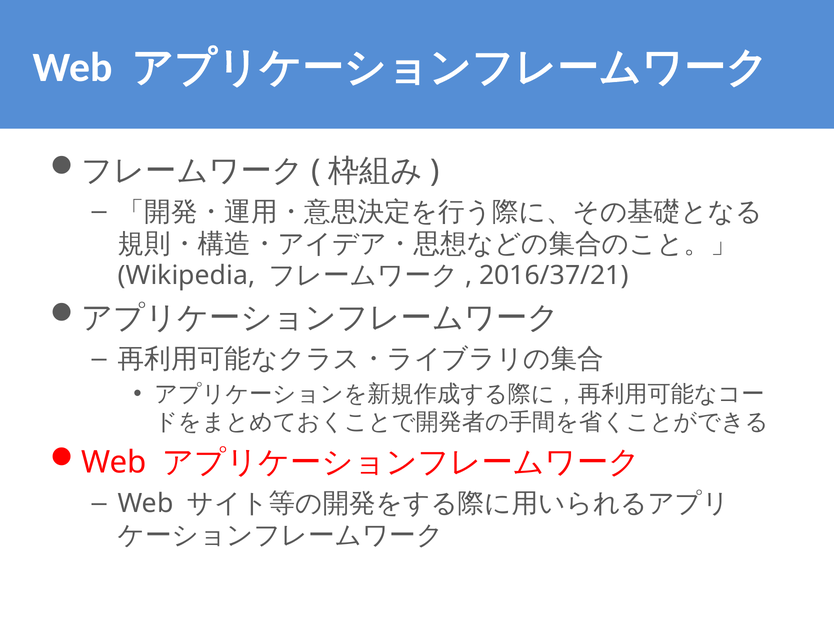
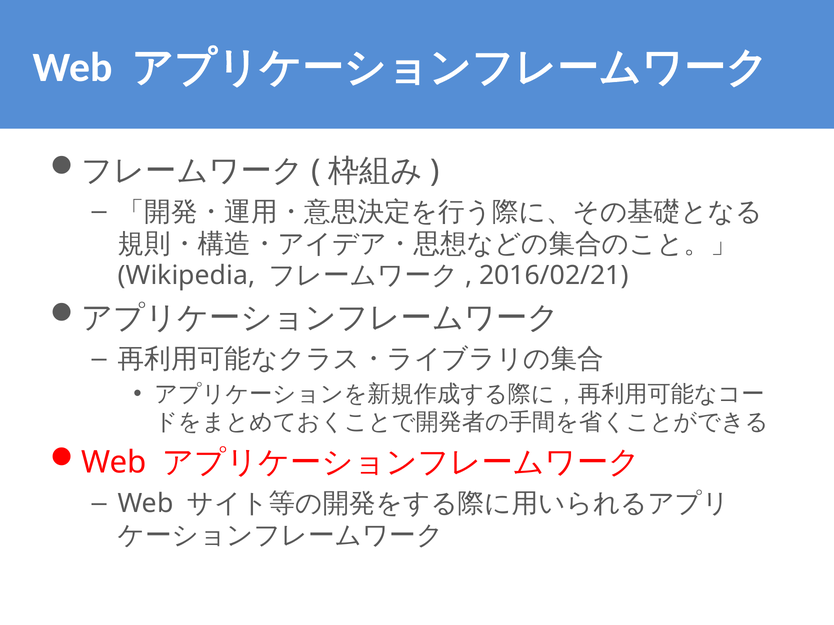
2016/37/21: 2016/37/21 -> 2016/02/21
